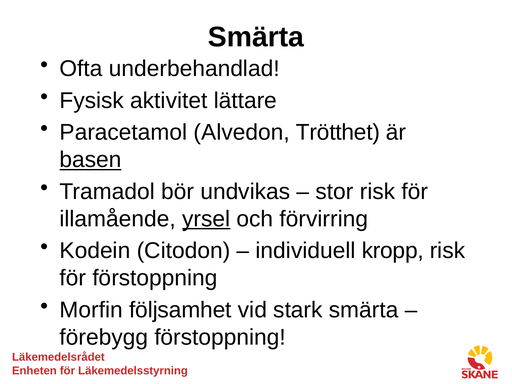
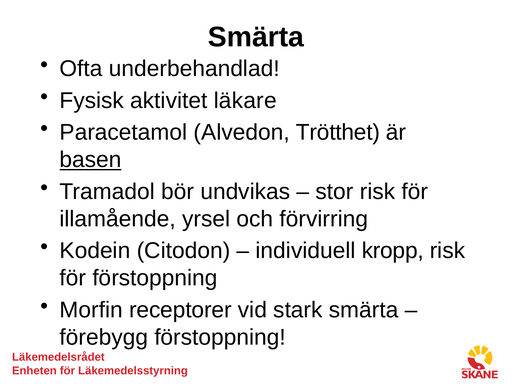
lättare: lättare -> läkare
yrsel underline: present -> none
följsamhet: följsamhet -> receptorer
